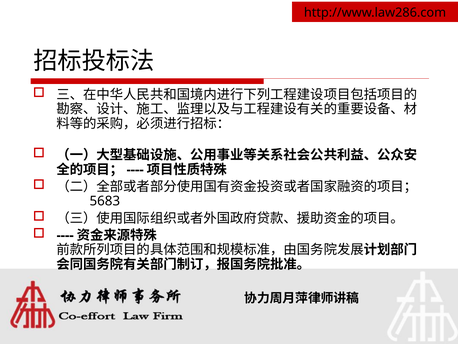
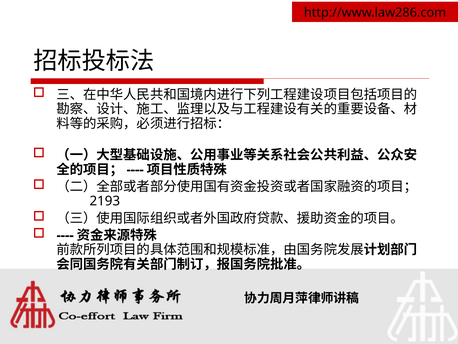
5683: 5683 -> 2193
